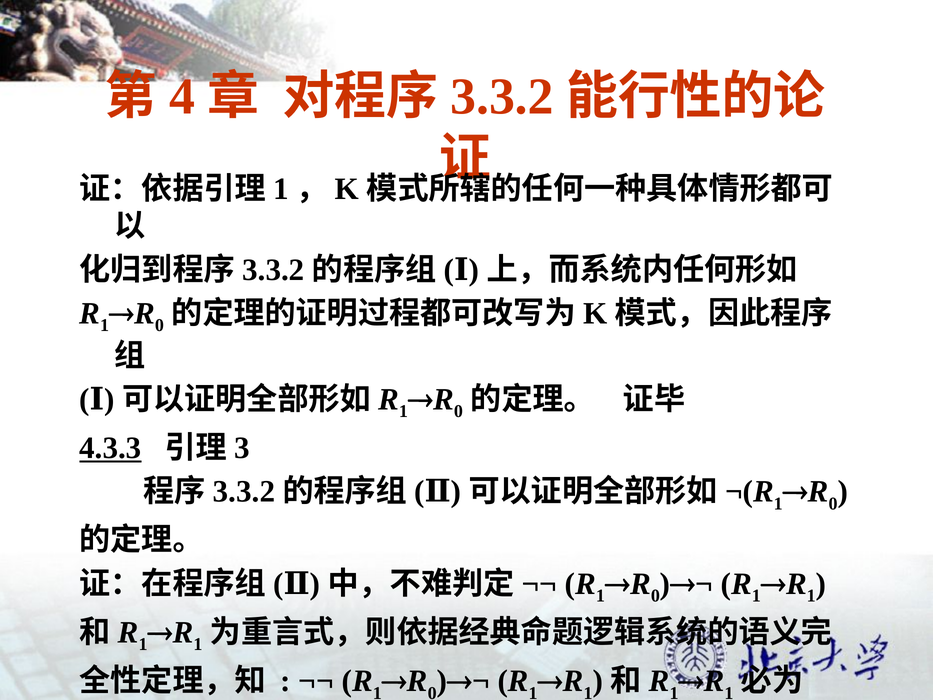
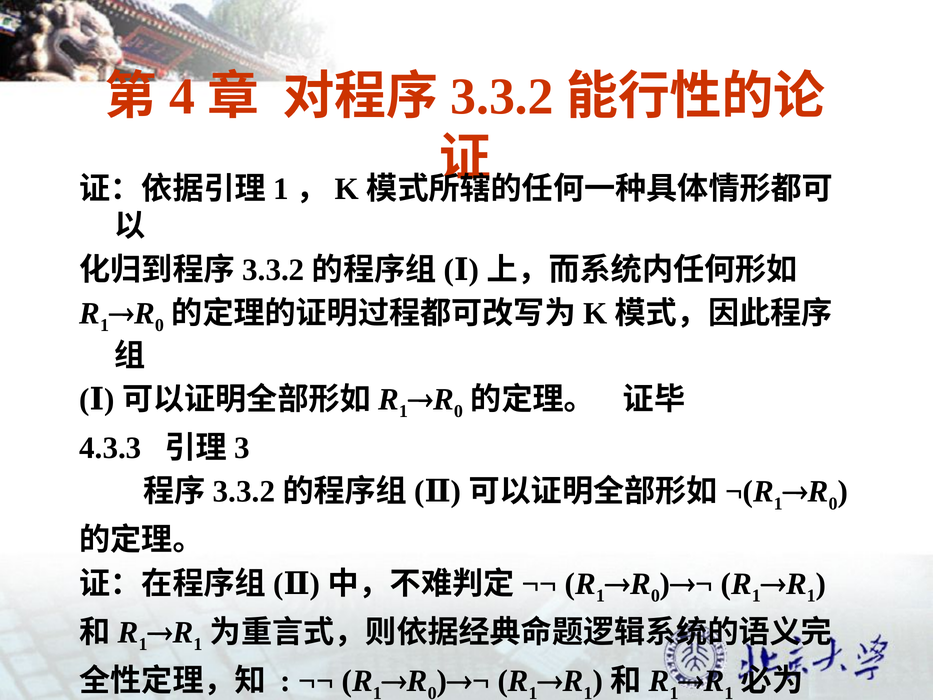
4.3.3 underline: present -> none
